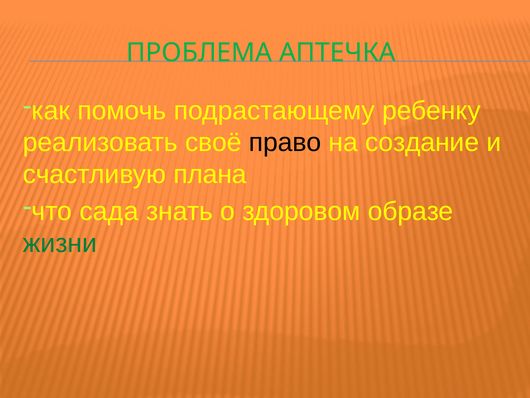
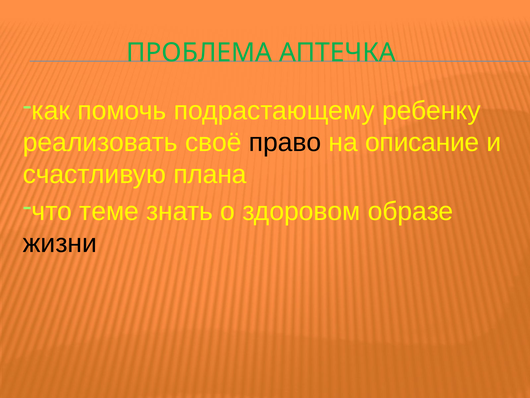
создание: создание -> описание
сада: сада -> теме
жизни colour: green -> black
